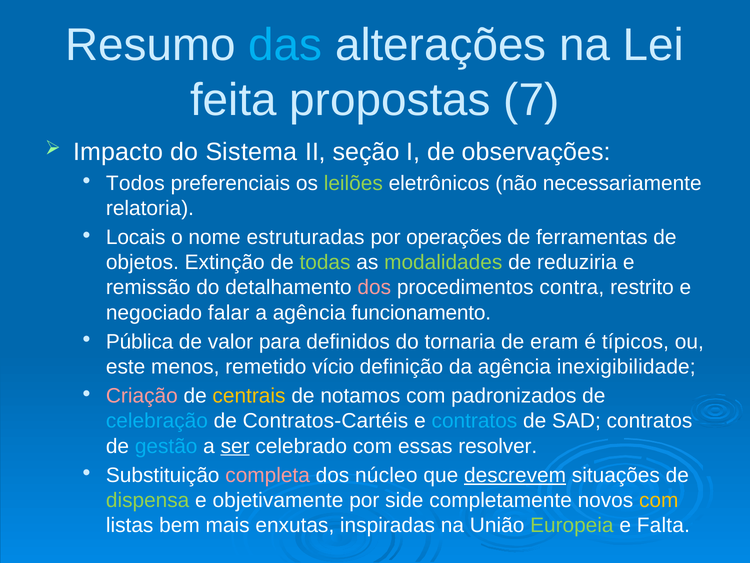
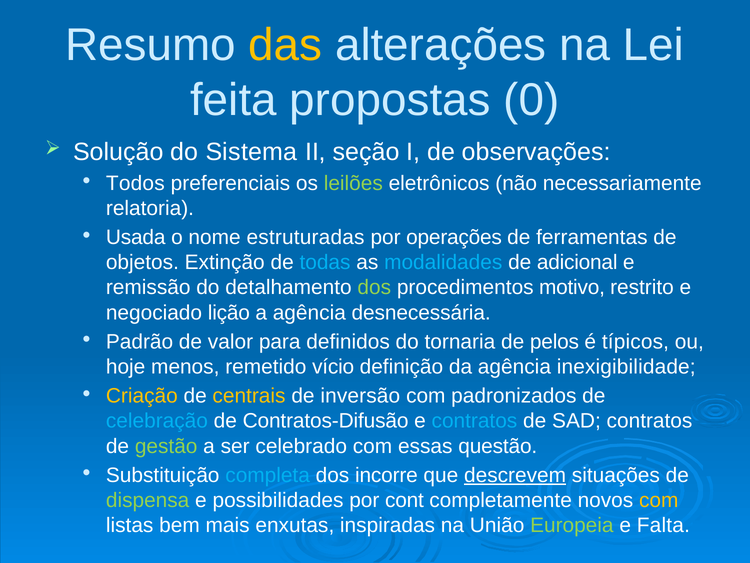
das colour: light blue -> yellow
7: 7 -> 0
Impacto: Impacto -> Solução
Locais: Locais -> Usada
todas colour: light green -> light blue
modalidades colour: light green -> light blue
reduziria: reduziria -> adicional
dos at (374, 287) colour: pink -> light green
contra: contra -> motivo
falar: falar -> lição
funcionamento: funcionamento -> desnecessária
Pública: Pública -> Padrão
eram: eram -> pelos
este: este -> hoje
Criação colour: pink -> yellow
notamos: notamos -> inversão
Contratos-Cartéis: Contratos-Cartéis -> Contratos-Difusão
gestão colour: light blue -> light green
ser underline: present -> none
resolver: resolver -> questão
completa colour: pink -> light blue
núcleo: núcleo -> incorre
objetivamente: objetivamente -> possibilidades
side: side -> cont
